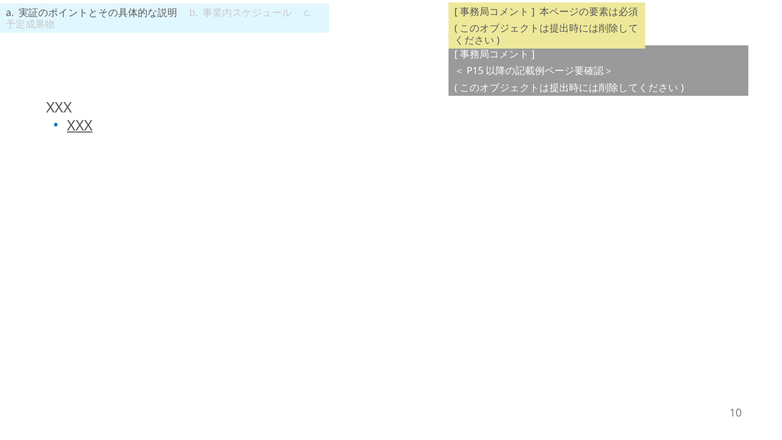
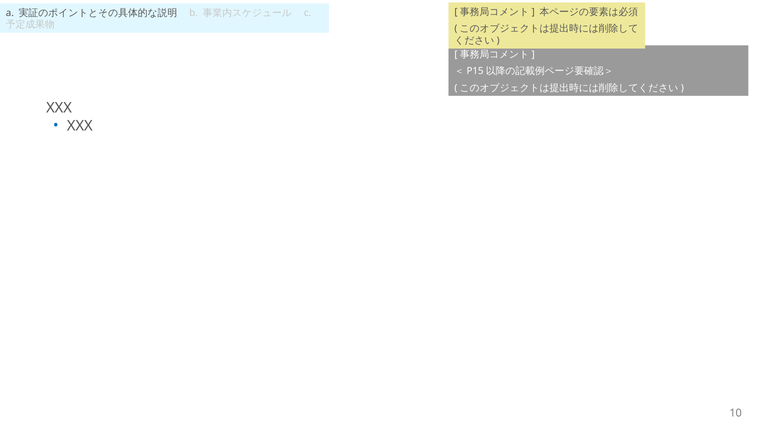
XXX at (80, 126) underline: present -> none
